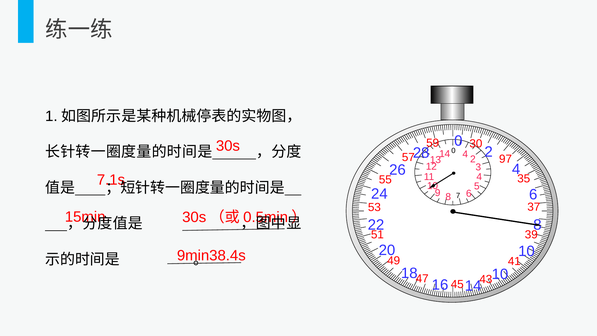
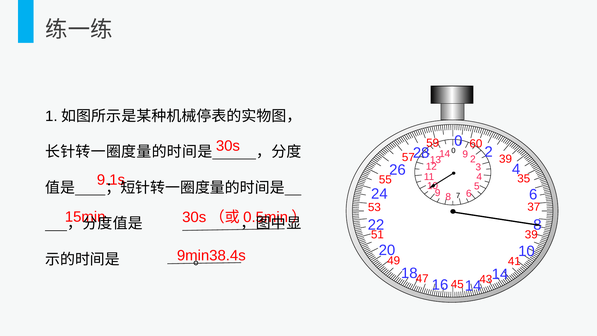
30: 30 -> 60
2 97: 97 -> 39
0 4: 4 -> 9
7.1s: 7.1s -> 9.1s
43 10: 10 -> 14
